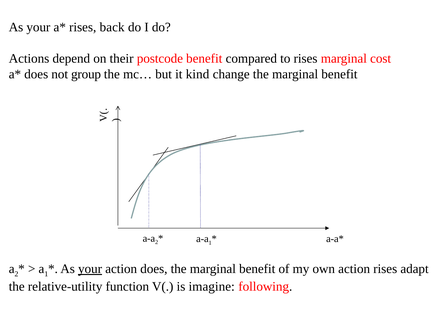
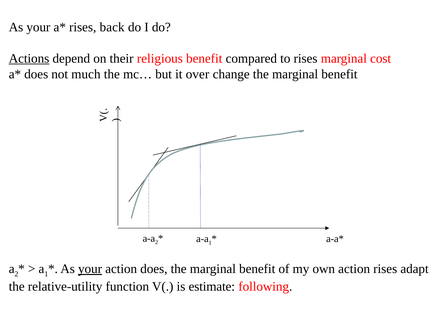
Actions underline: none -> present
postcode: postcode -> religious
group: group -> much
kind: kind -> over
imagine: imagine -> estimate
